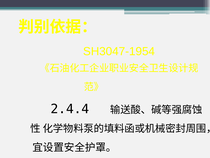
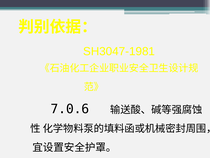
SH3047-1954: SH3047-1954 -> SH3047-1981
2.4.4: 2.4.4 -> 7.0.6
